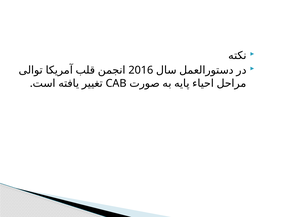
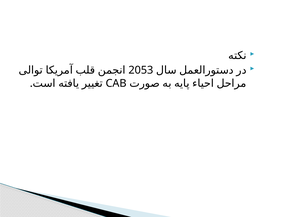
2016: 2016 -> 2053
